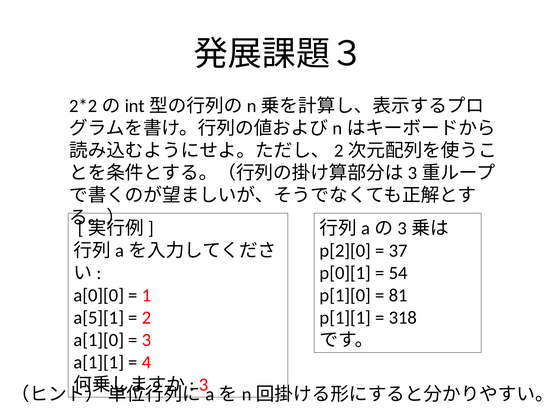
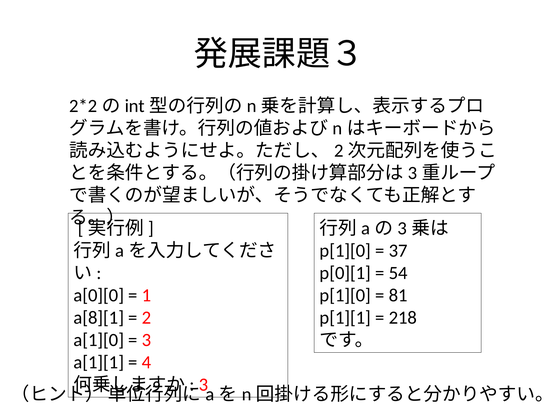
p[2][0 at (345, 250): p[2][0 -> p[1][0
a[5][1: a[5][1 -> a[8][1
318: 318 -> 218
